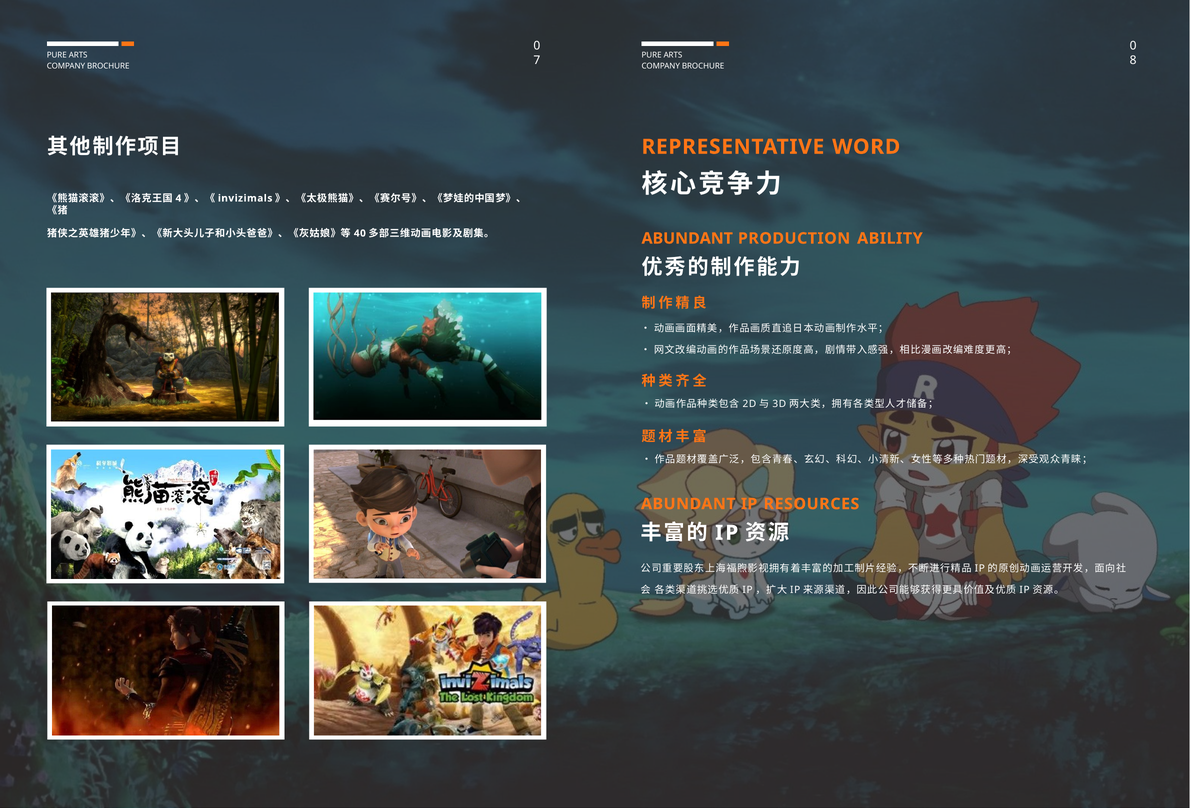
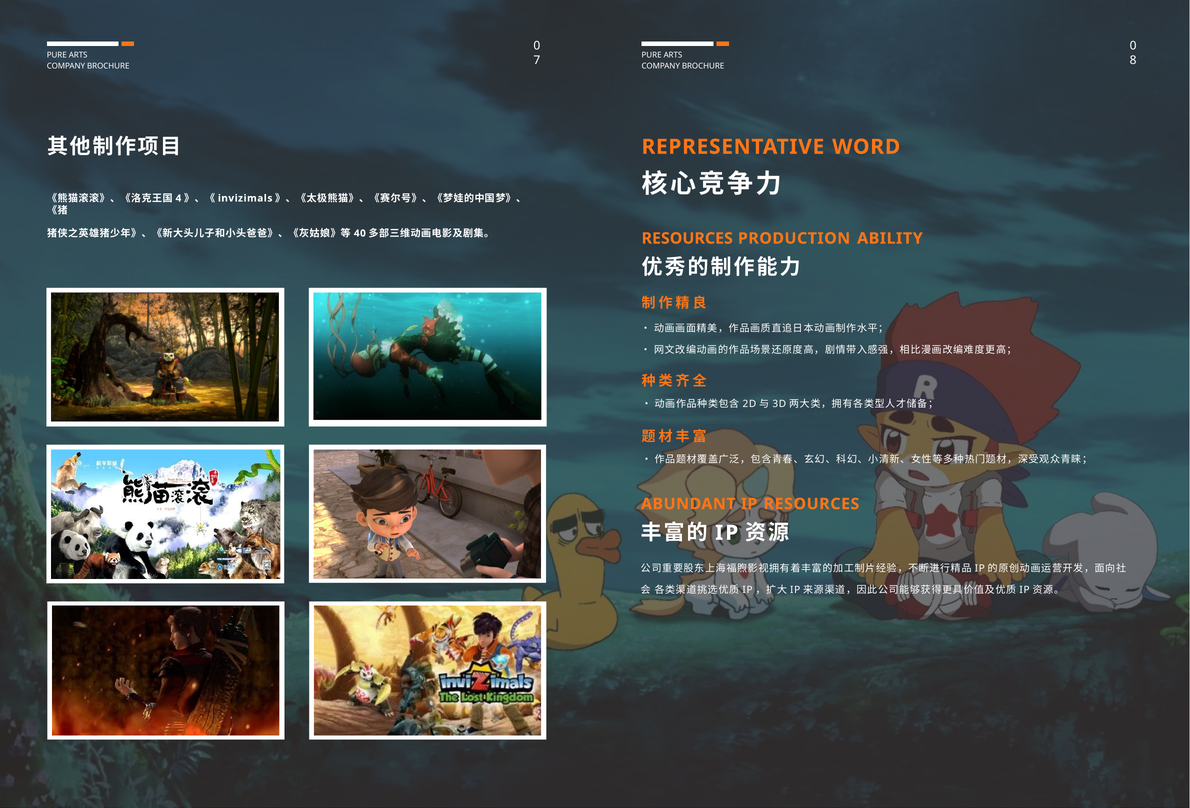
ABUNDANT at (687, 238): ABUNDANT -> RESOURCES
